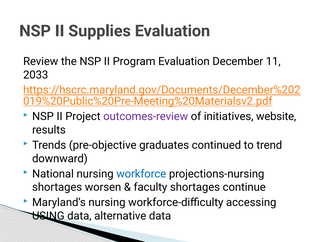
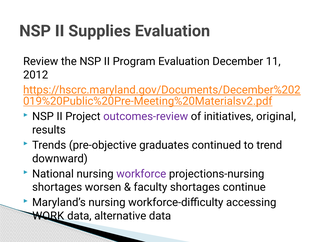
2033: 2033 -> 2012
website: website -> original
workforce colour: blue -> purple
USING: USING -> WORK
